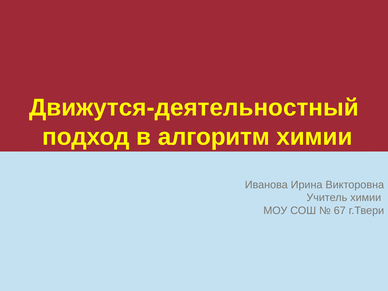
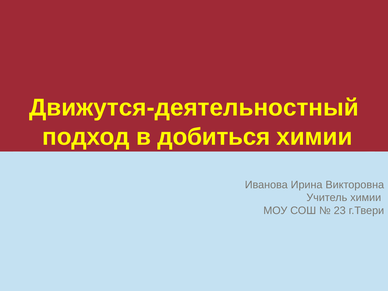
алгоритм: алгоритм -> добиться
67: 67 -> 23
